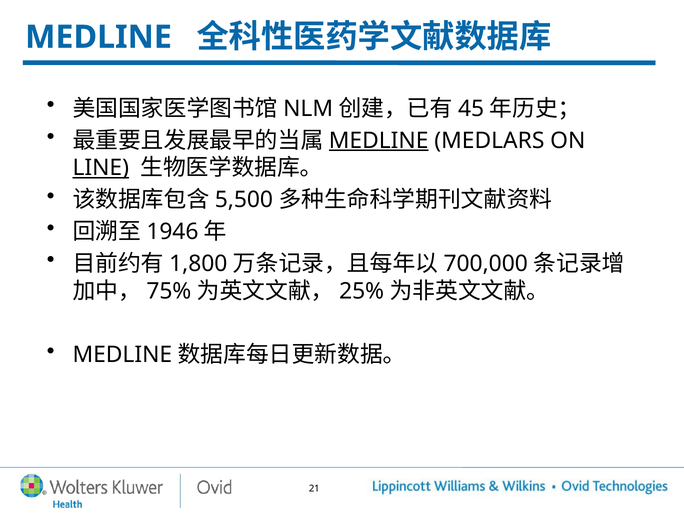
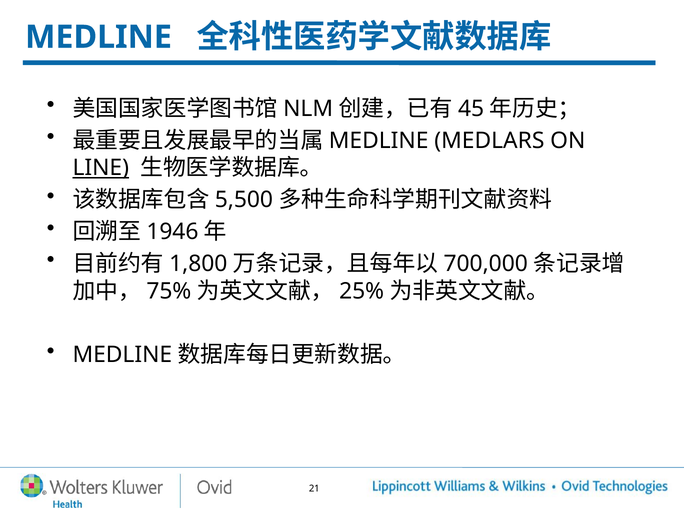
MEDLINE at (379, 141) underline: present -> none
